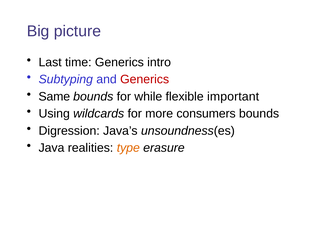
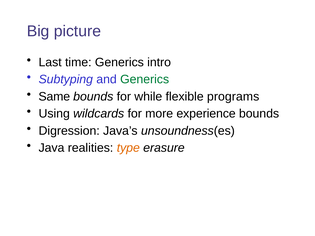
Generics at (145, 79) colour: red -> green
important: important -> programs
consumers: consumers -> experience
